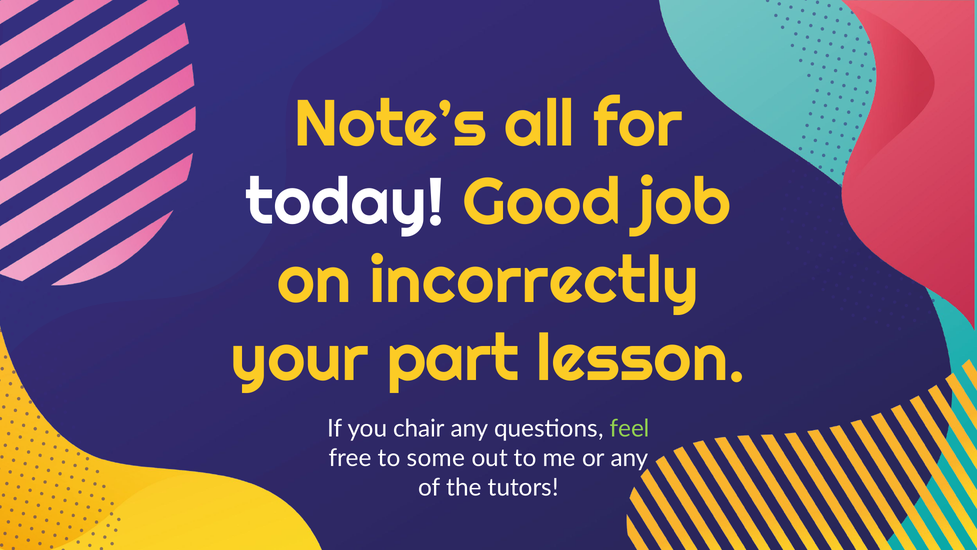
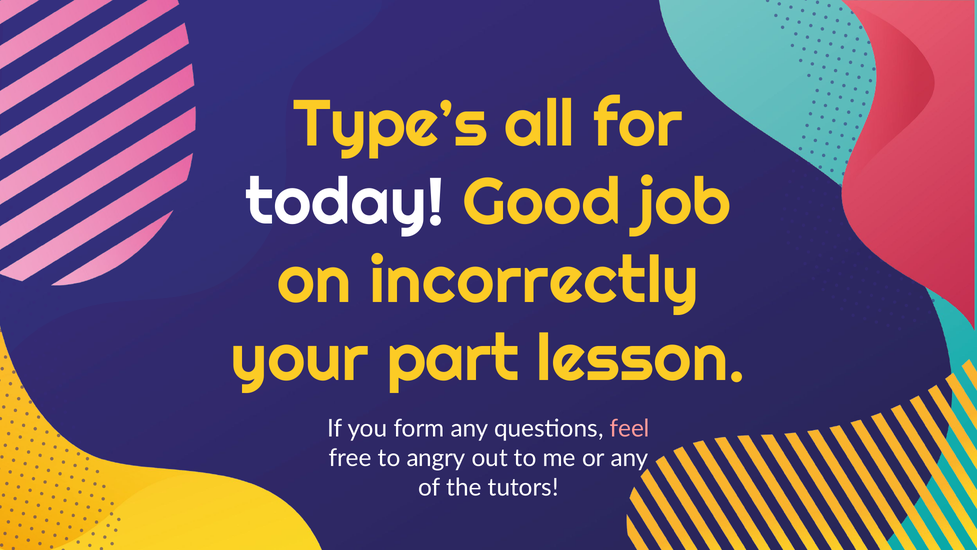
Note’s: Note’s -> Type’s
chair: chair -> form
feel colour: light green -> pink
some: some -> angry
